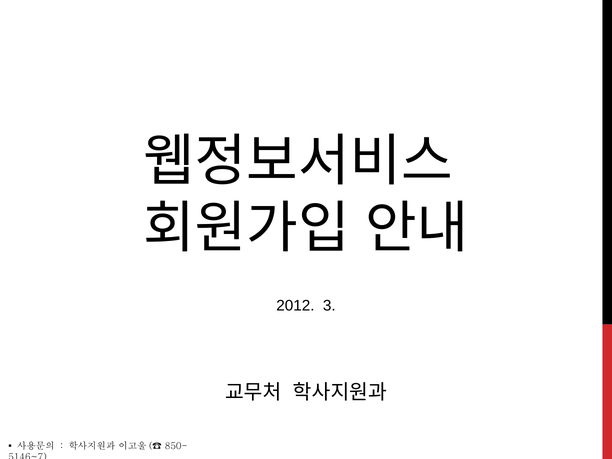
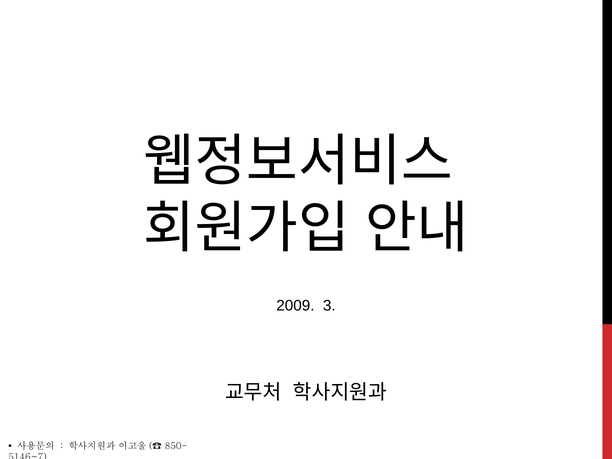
2012: 2012 -> 2009
